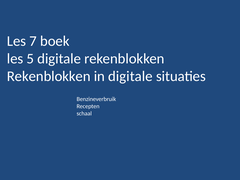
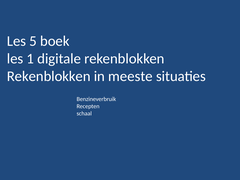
7: 7 -> 5
5: 5 -> 1
in digitale: digitale -> meeste
